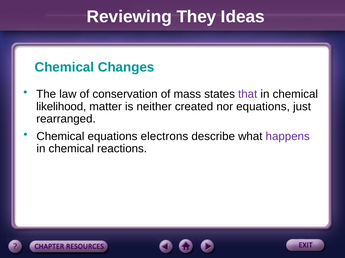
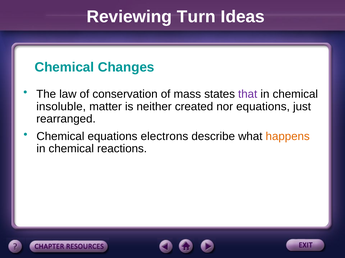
They: They -> Turn
likelihood: likelihood -> insoluble
happens colour: purple -> orange
